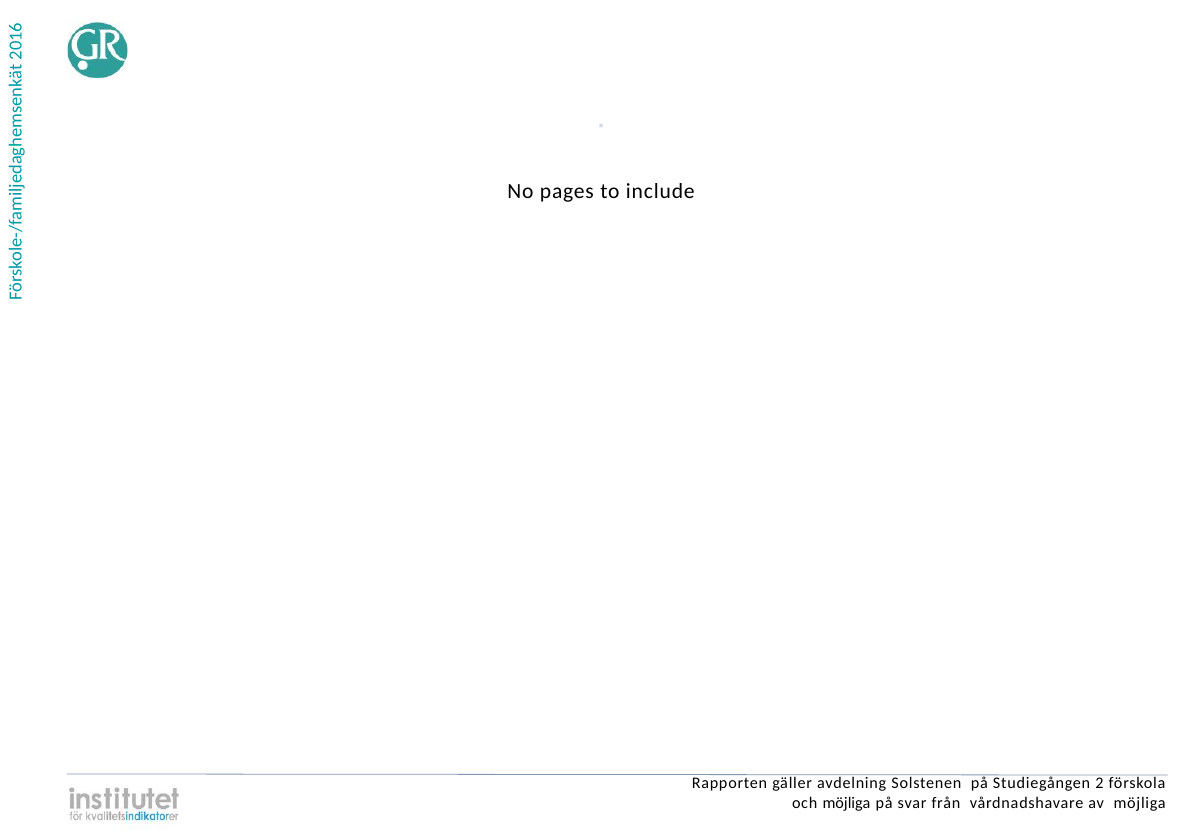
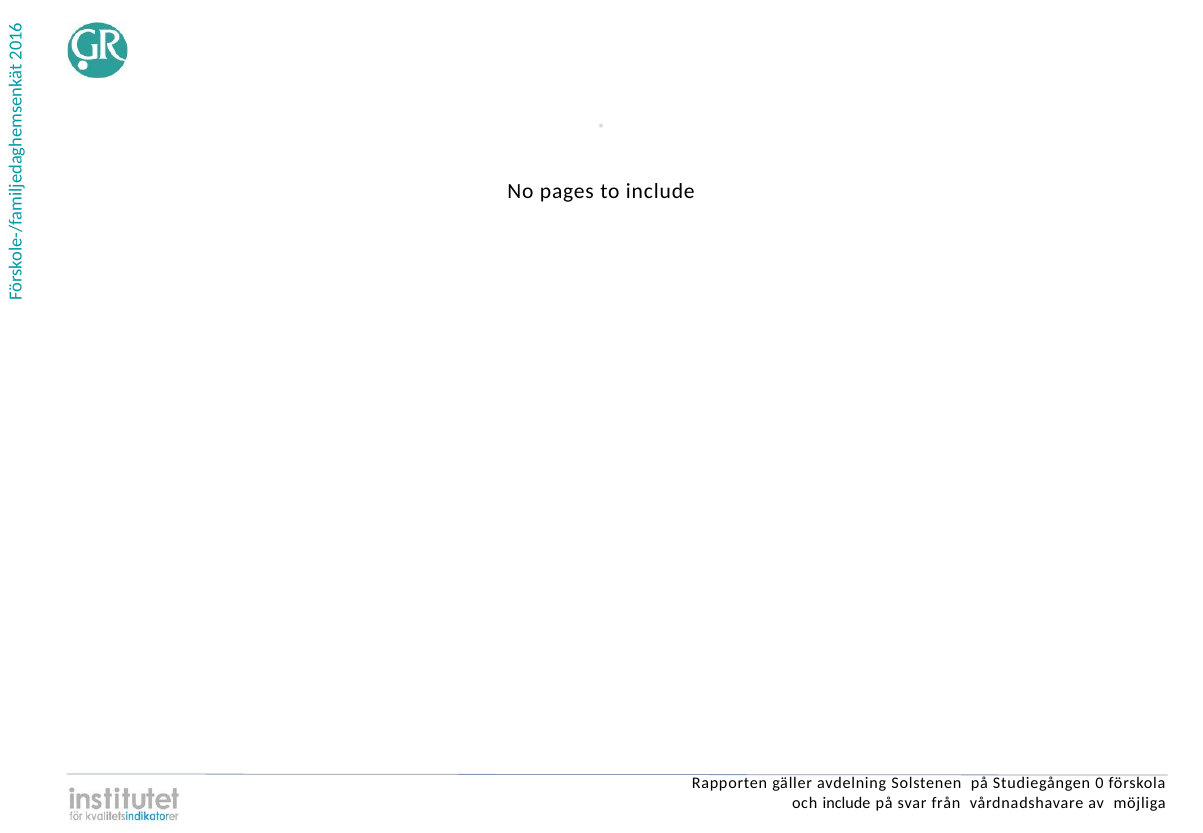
Studiegången 2: 2 -> 0
och möjliga: möjliga -> include
